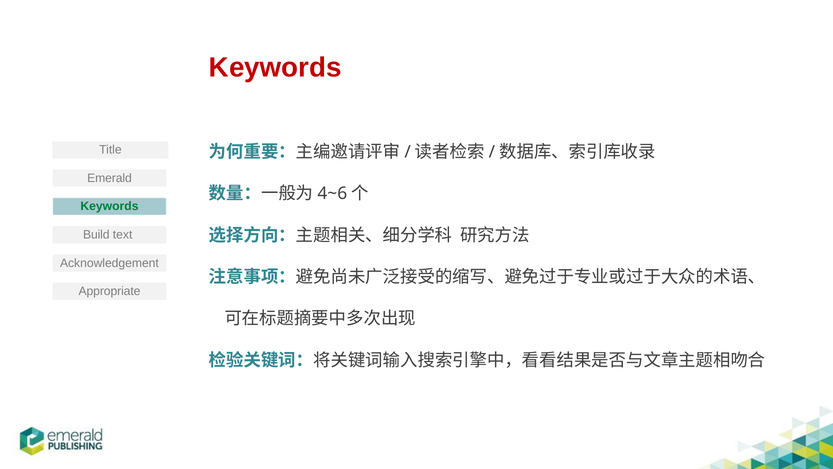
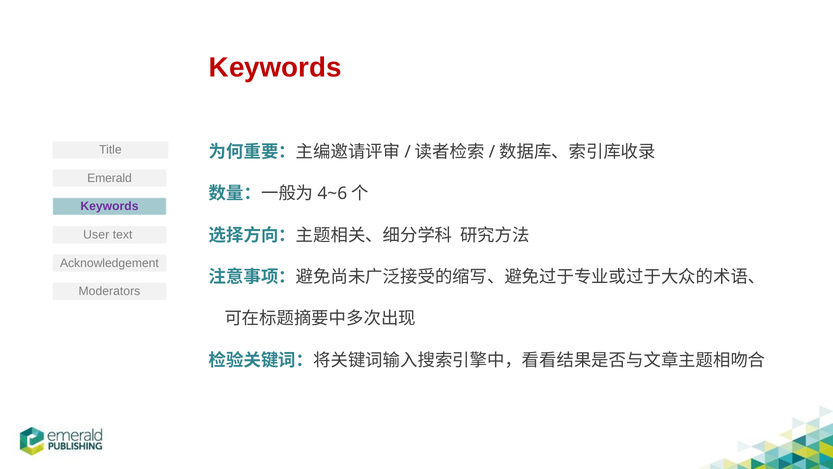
Keywords at (109, 206) colour: green -> purple
Build: Build -> User
Appropriate: Appropriate -> Moderators
